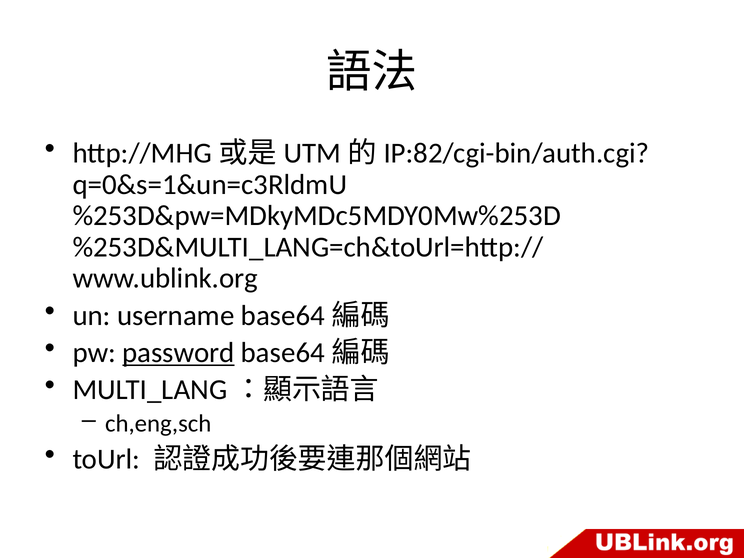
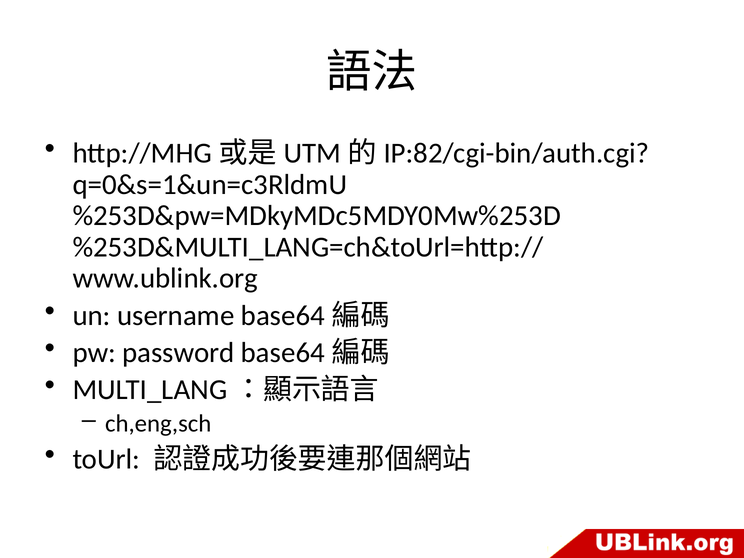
password underline: present -> none
